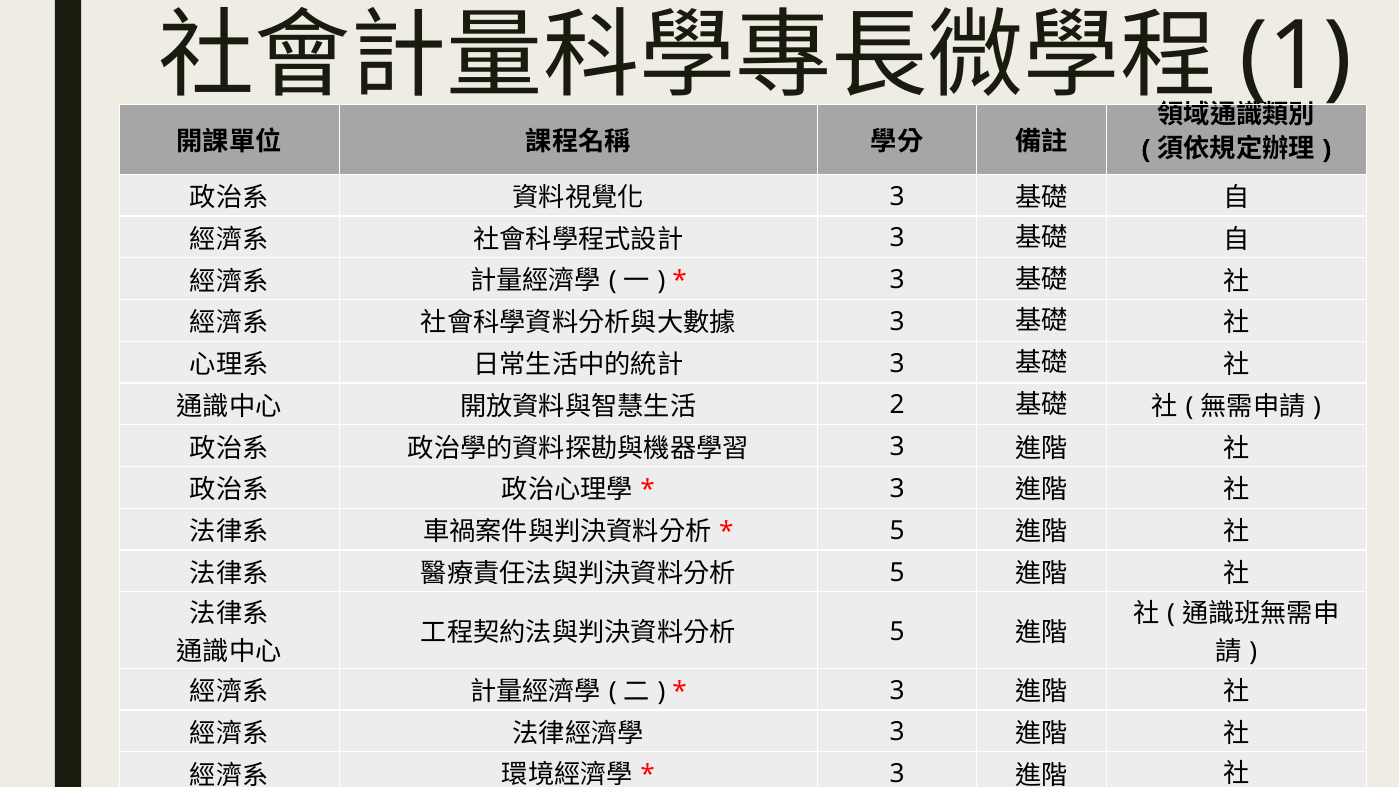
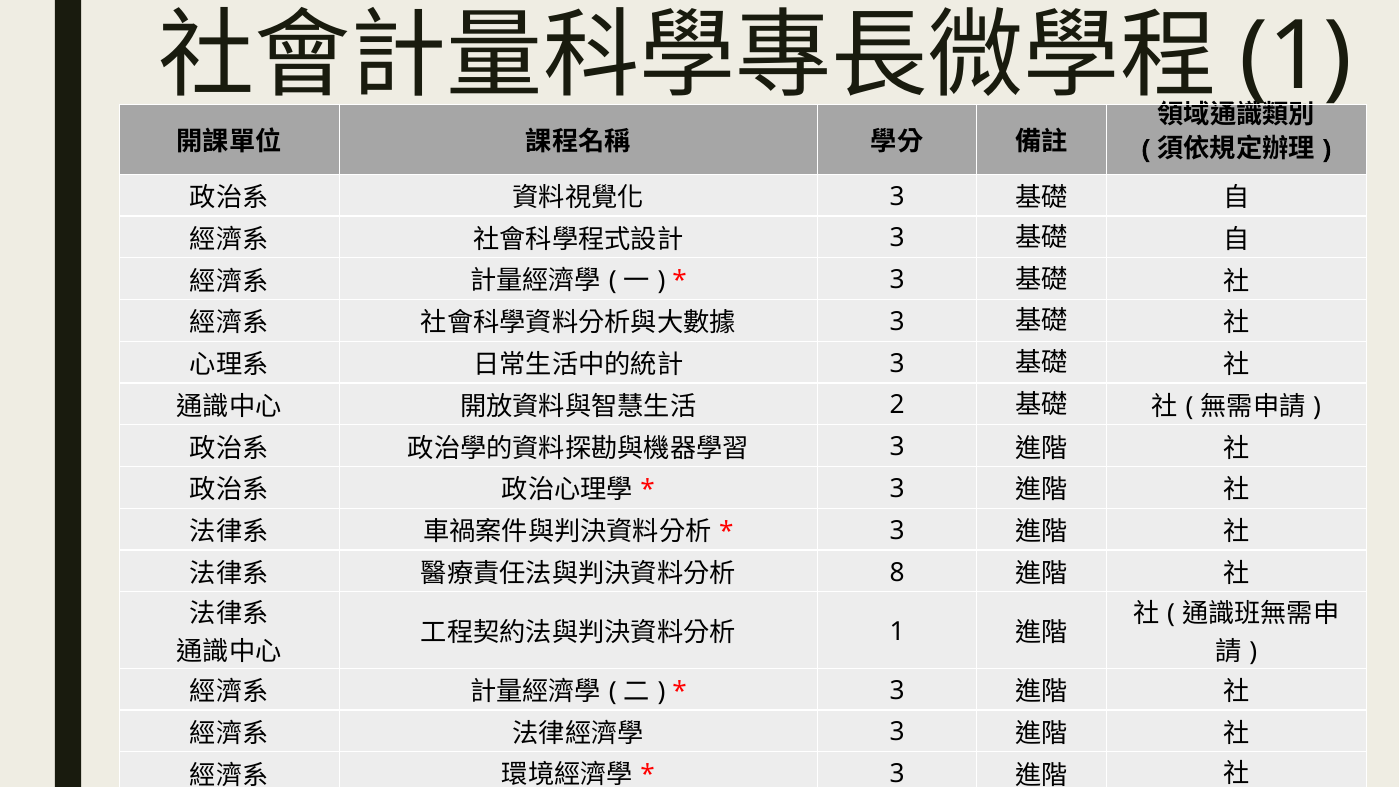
5 at (897, 531): 5 -> 3
5 at (897, 572): 5 -> 8
5 at (897, 631): 5 -> 1
